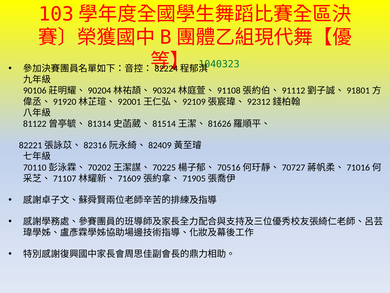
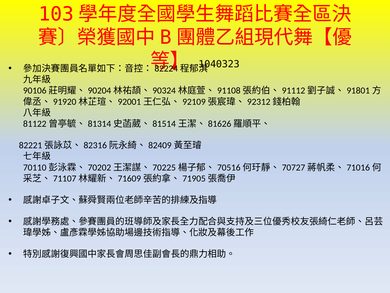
1040323 colour: green -> black
